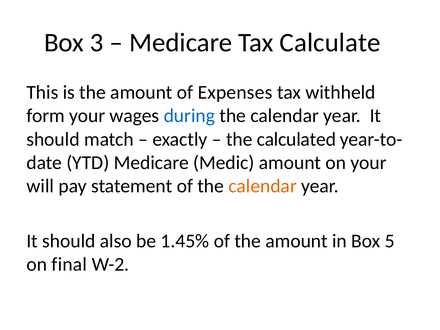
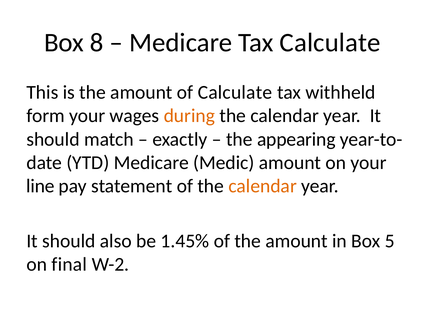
3: 3 -> 8
of Expenses: Expenses -> Calculate
during colour: blue -> orange
calculated: calculated -> appearing
will: will -> line
